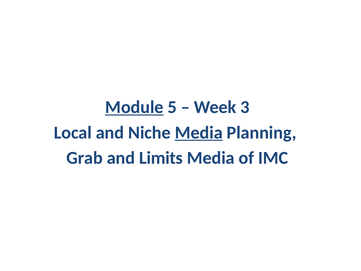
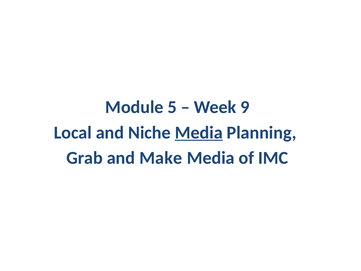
Module underline: present -> none
3: 3 -> 9
Limits: Limits -> Make
